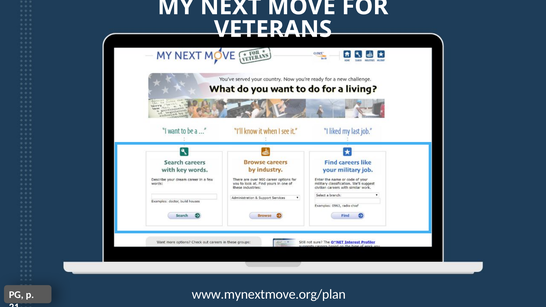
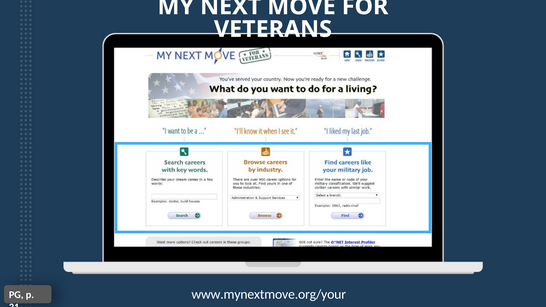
www.mynextmove.org/plan: www.mynextmove.org/plan -> www.mynextmove.org/your
